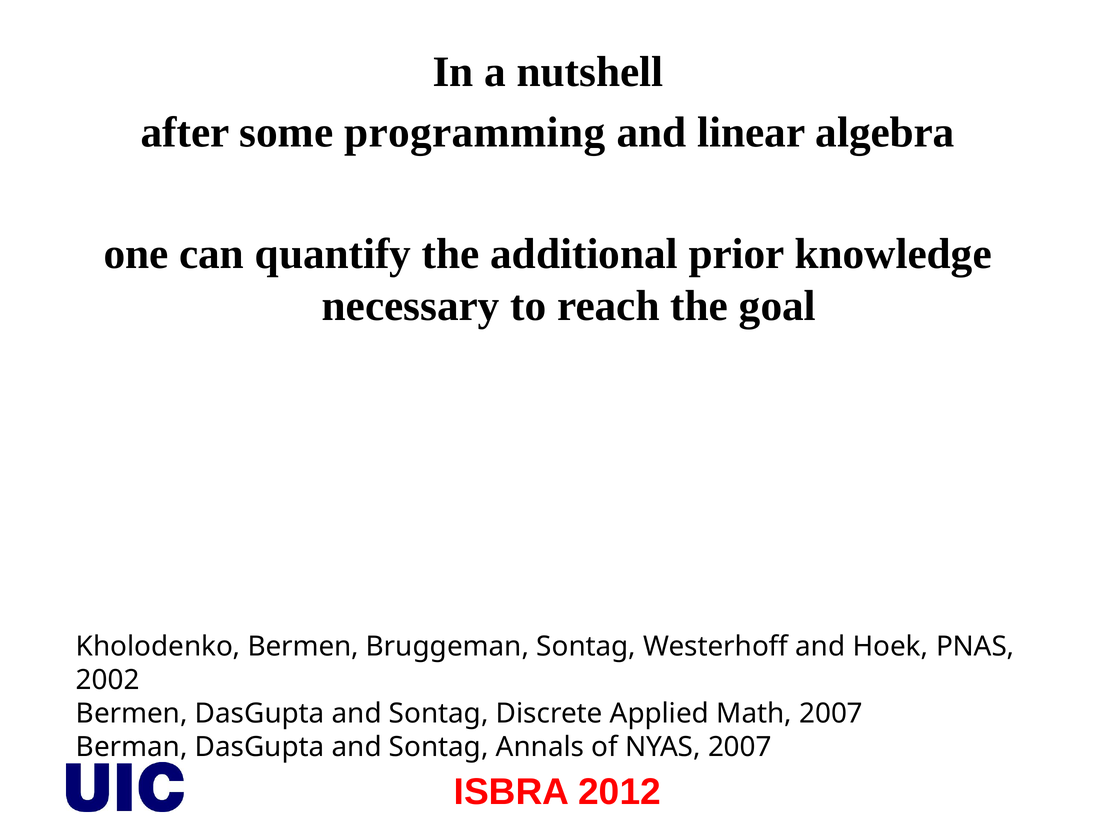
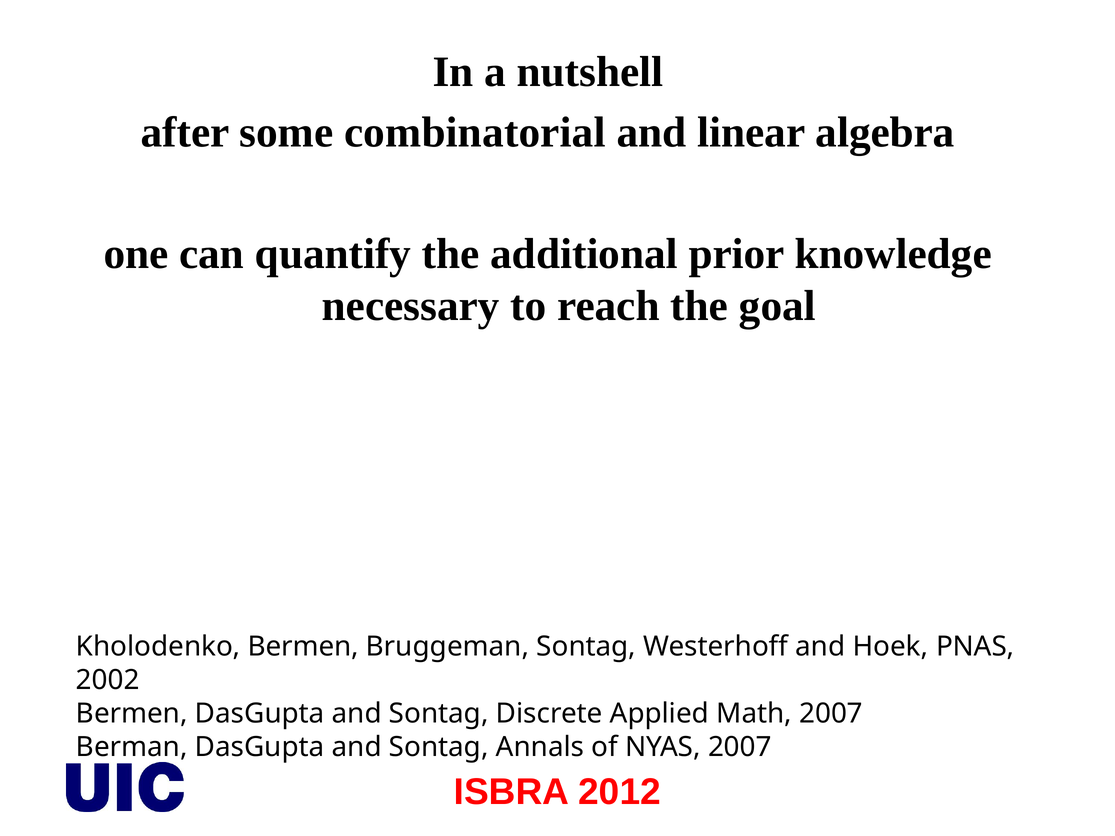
programming: programming -> combinatorial
